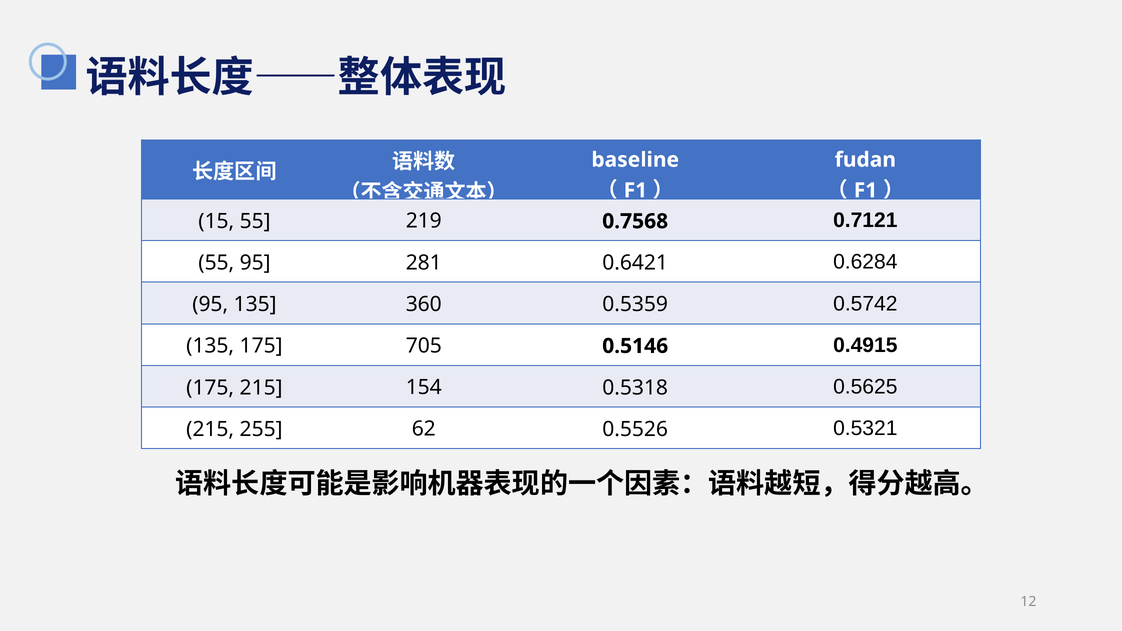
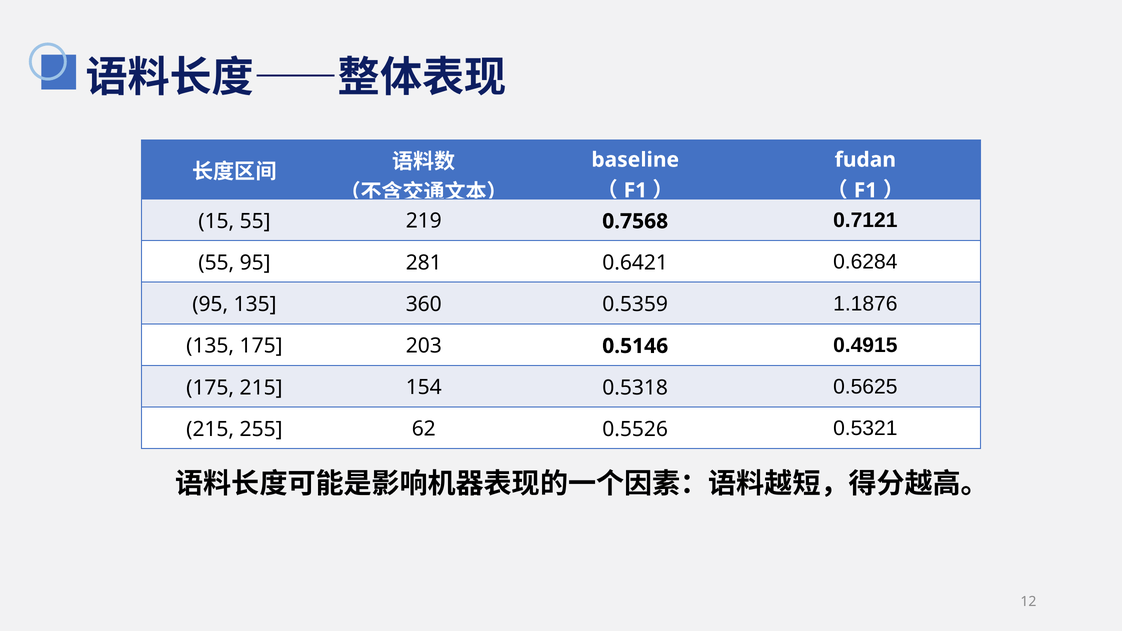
0.5742: 0.5742 -> 1.1876
705: 705 -> 203
